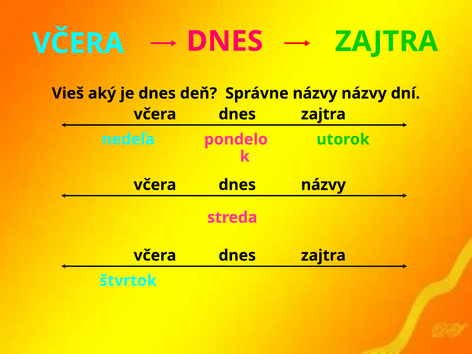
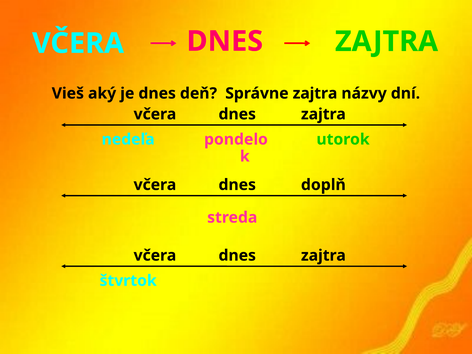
Správne názvy: názvy -> zajtra
dnes názvy: názvy -> doplň
